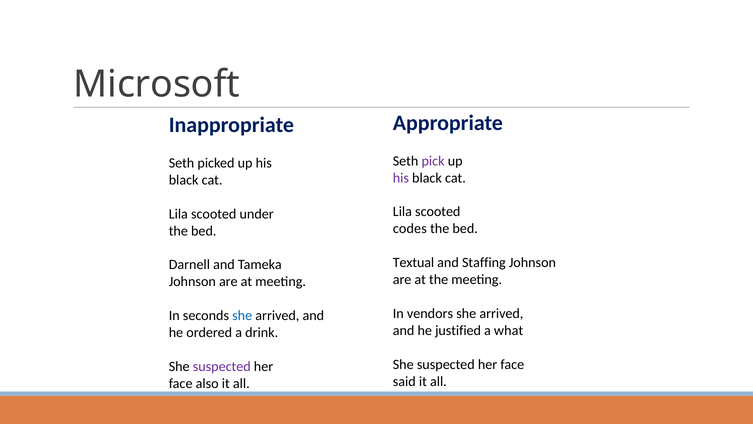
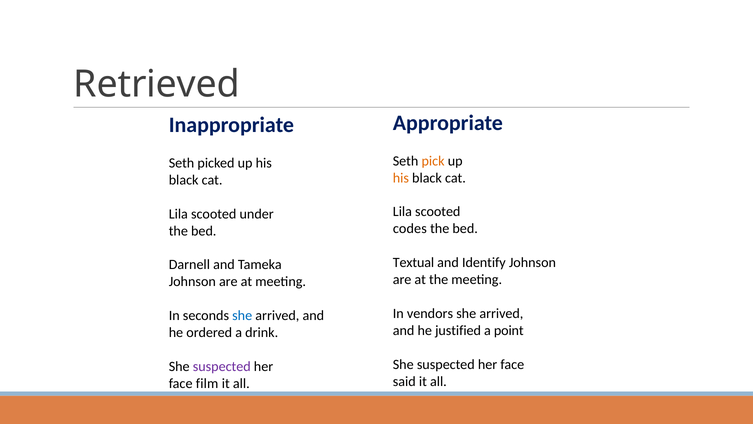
Microsoft: Microsoft -> Retrieved
pick colour: purple -> orange
his at (401, 178) colour: purple -> orange
Staffing: Staffing -> Identify
what: what -> point
also: also -> film
